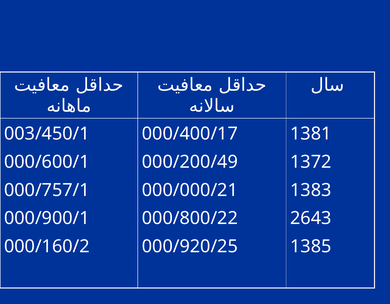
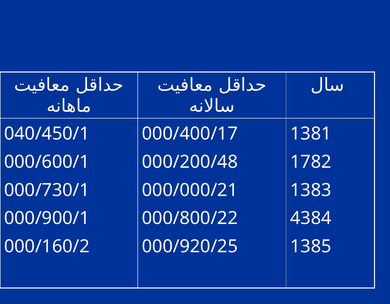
003/450/1: 003/450/1 -> 040/450/1
000/200/49: 000/200/49 -> 000/200/48
1372: 1372 -> 1782
000/757/1: 000/757/1 -> 000/730/1
2643: 2643 -> 4384
